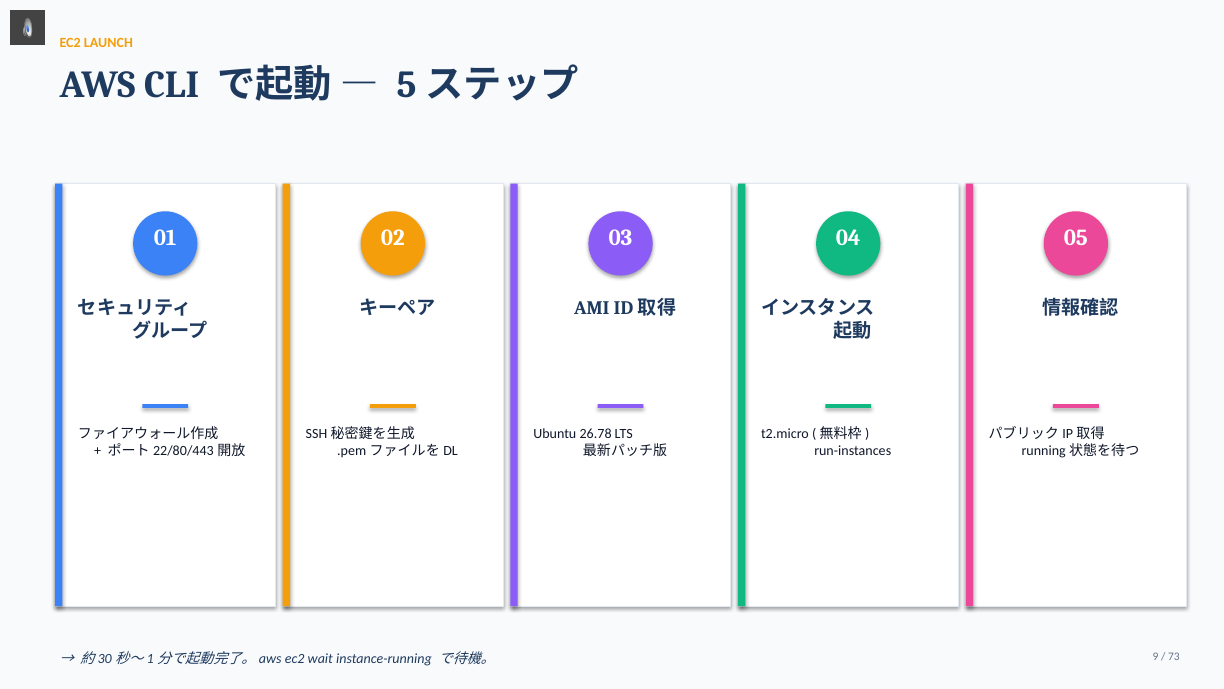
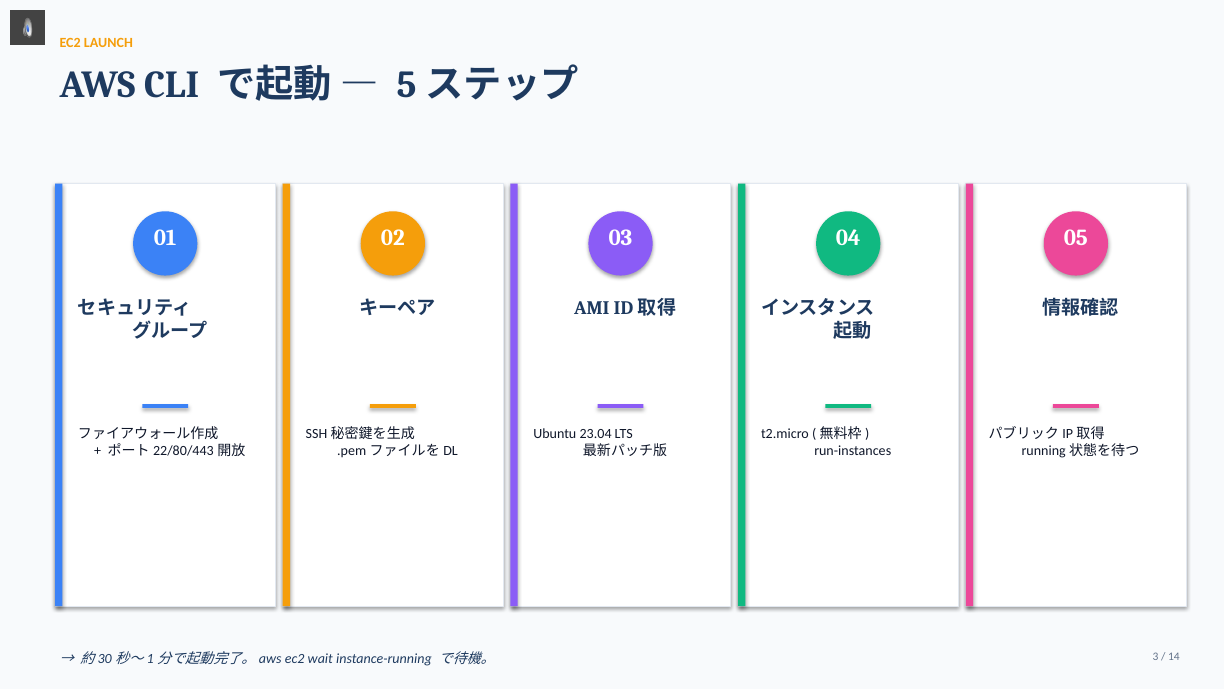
26.78: 26.78 -> 23.04
9: 9 -> 3
73: 73 -> 14
